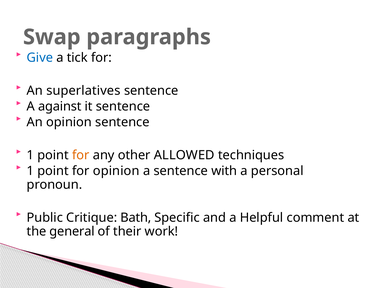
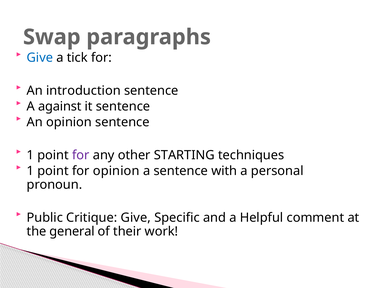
superlatives: superlatives -> introduction
for at (81, 155) colour: orange -> purple
ALLOWED: ALLOWED -> STARTING
Critique Bath: Bath -> Give
